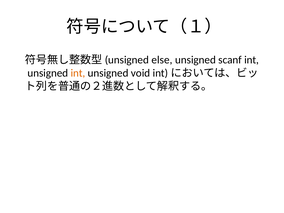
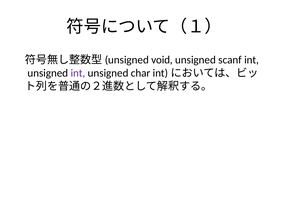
else: else -> void
int at (78, 73) colour: orange -> purple
void: void -> char
